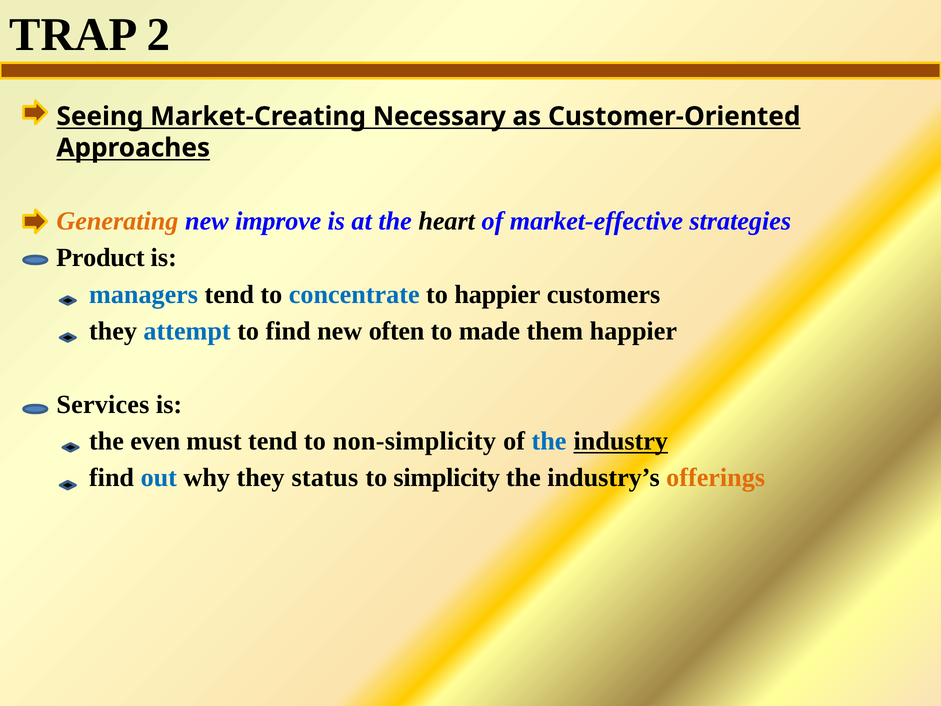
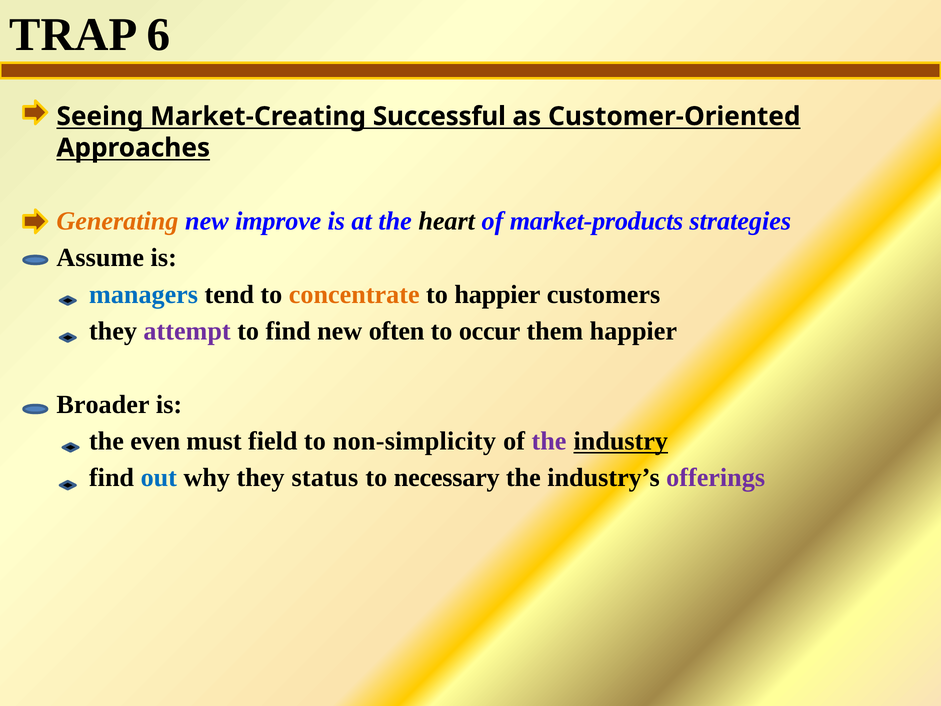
2: 2 -> 6
Necessary: Necessary -> Successful
market-effective: market-effective -> market-products
Product: Product -> Assume
concentrate colour: blue -> orange
attempt colour: blue -> purple
made: made -> occur
Services: Services -> Broader
must tend: tend -> field
the at (549, 441) colour: blue -> purple
simplicity: simplicity -> necessary
offerings colour: orange -> purple
